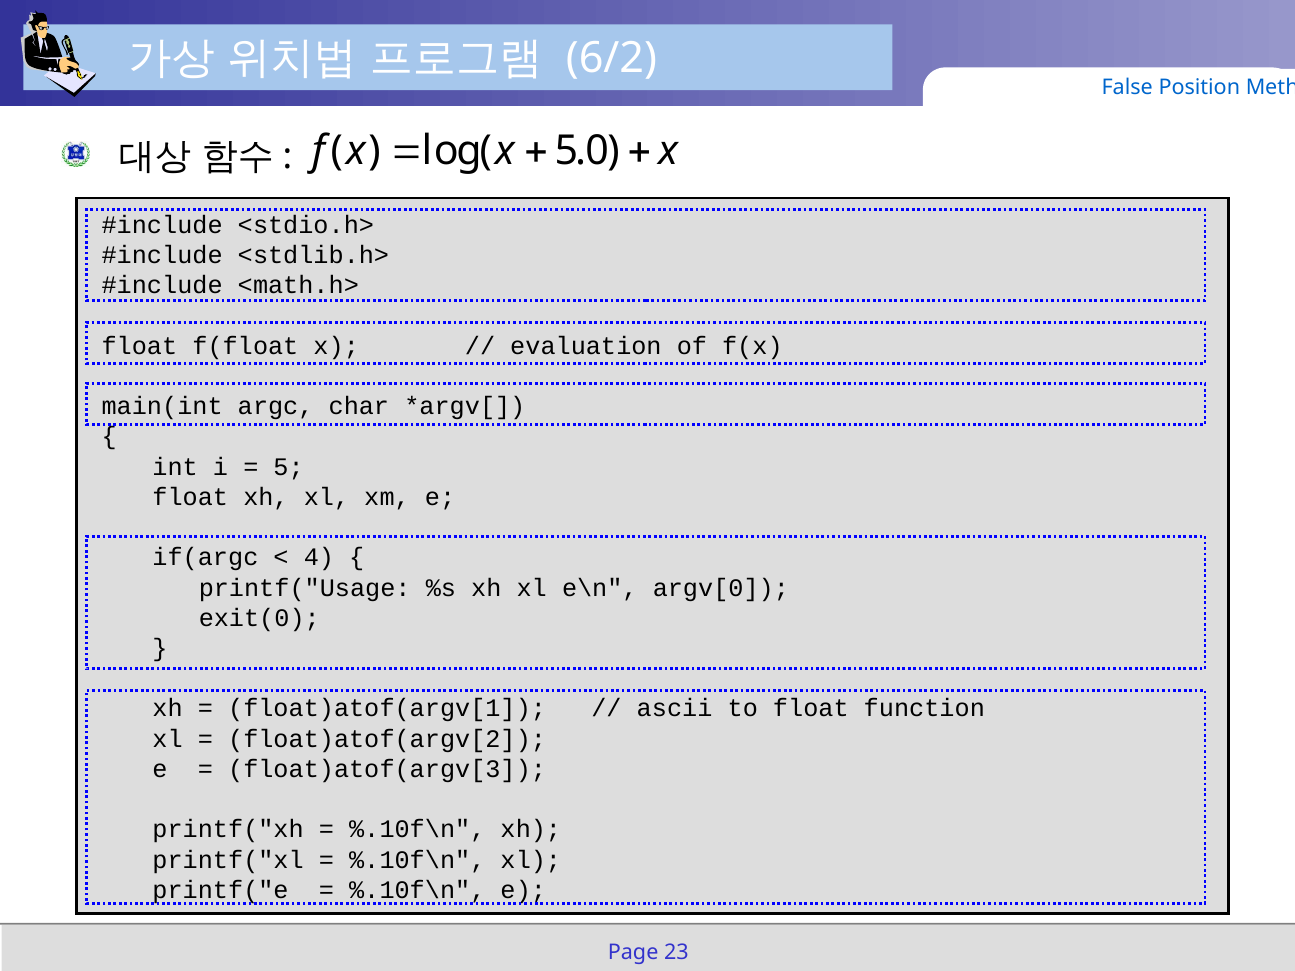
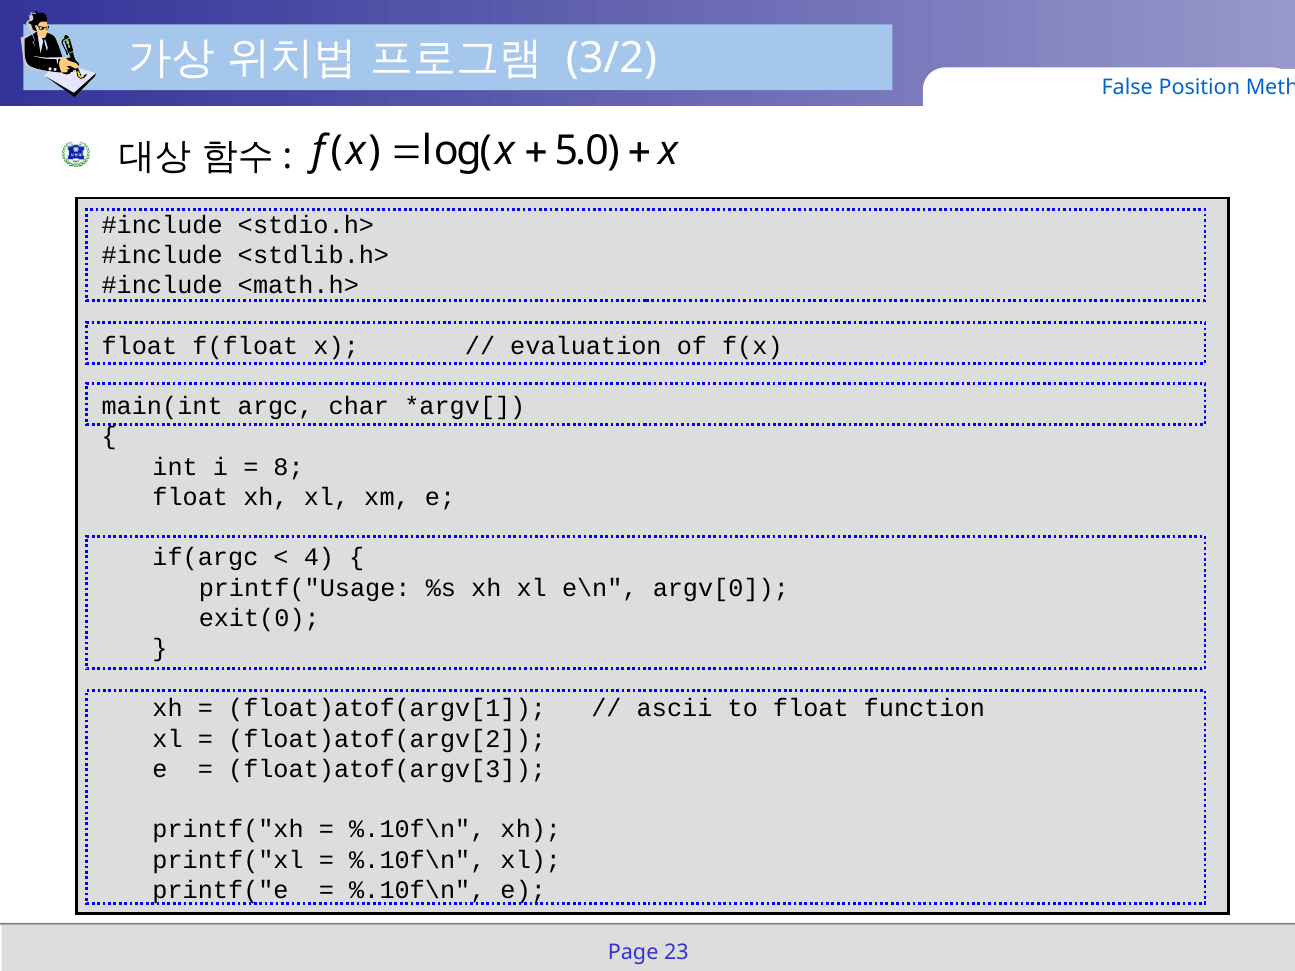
6/2: 6/2 -> 3/2
5: 5 -> 8
